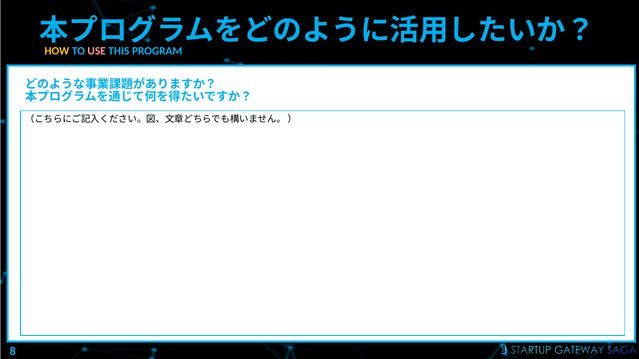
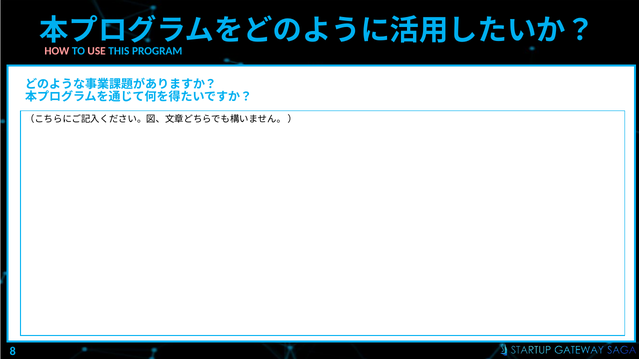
HOW colour: yellow -> pink
